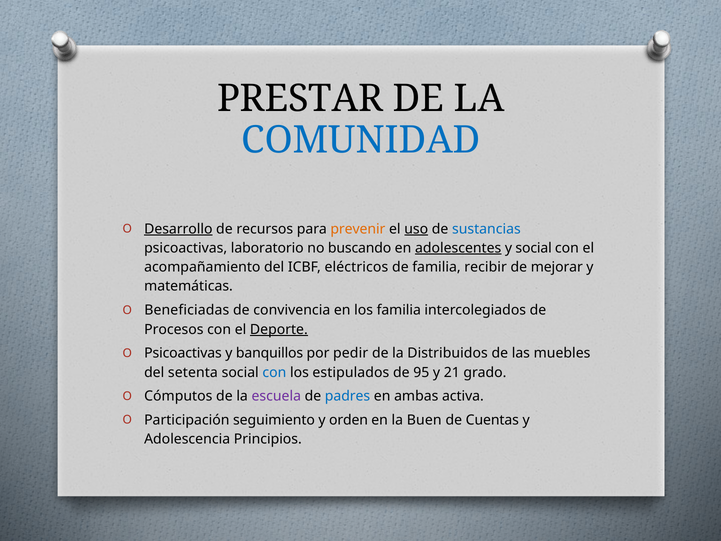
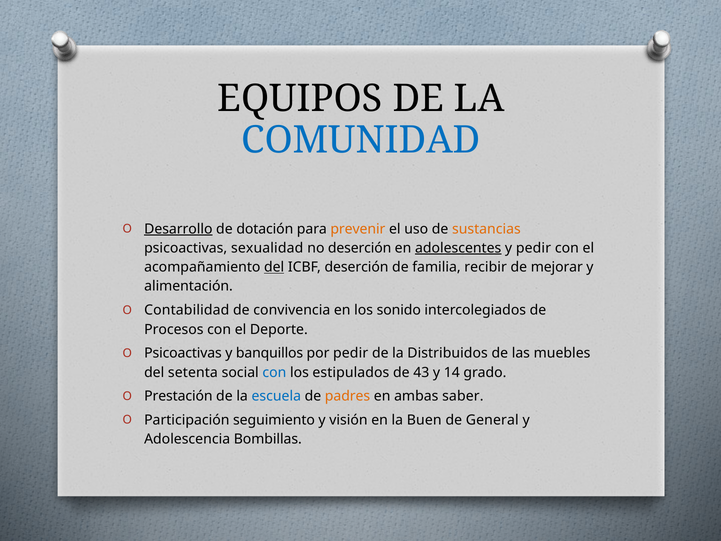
PRESTAR: PRESTAR -> EQUIPOS
recursos: recursos -> dotación
uso underline: present -> none
sustancias colour: blue -> orange
laboratorio: laboratorio -> sexualidad
no buscando: buscando -> deserción
y social: social -> pedir
del at (274, 267) underline: none -> present
ICBF eléctricos: eléctricos -> deserción
matemáticas: matemáticas -> alimentación
Beneficiadas: Beneficiadas -> Contabilidad
los familia: familia -> sonido
Deporte underline: present -> none
95: 95 -> 43
21: 21 -> 14
Cómputos: Cómputos -> Prestación
escuela colour: purple -> blue
padres colour: blue -> orange
activa: activa -> saber
orden: orden -> visión
Cuentas: Cuentas -> General
Principios: Principios -> Bombillas
